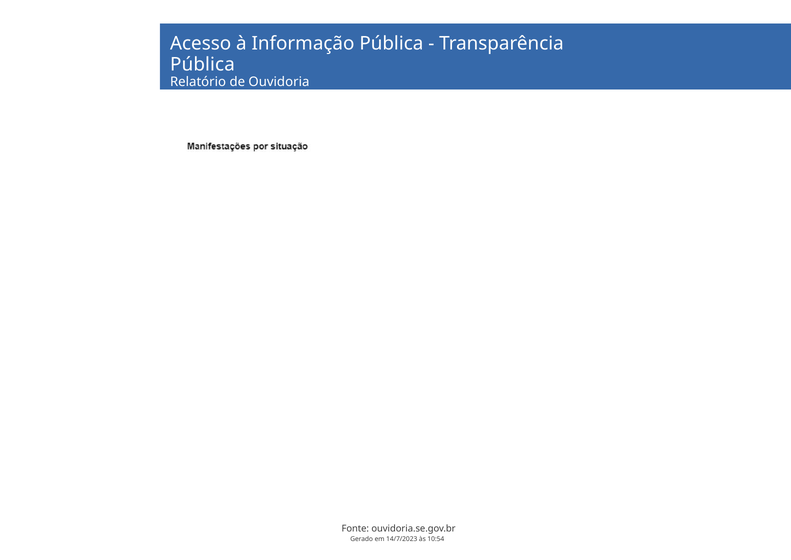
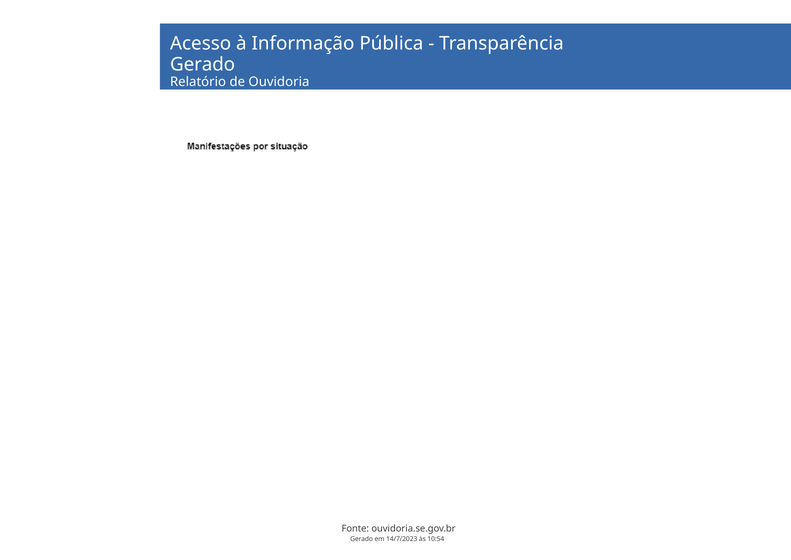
Pública at (202, 65): Pública -> Gerado
